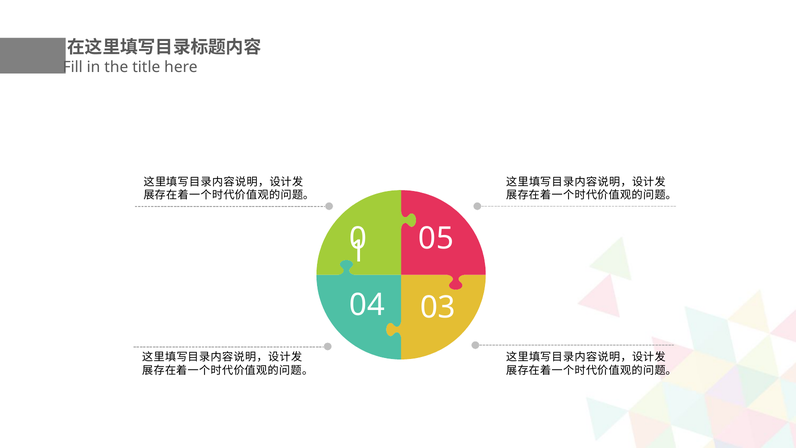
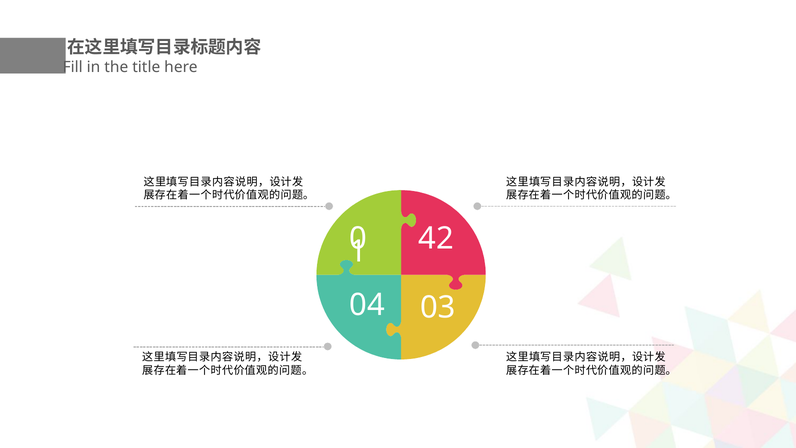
05: 05 -> 42
